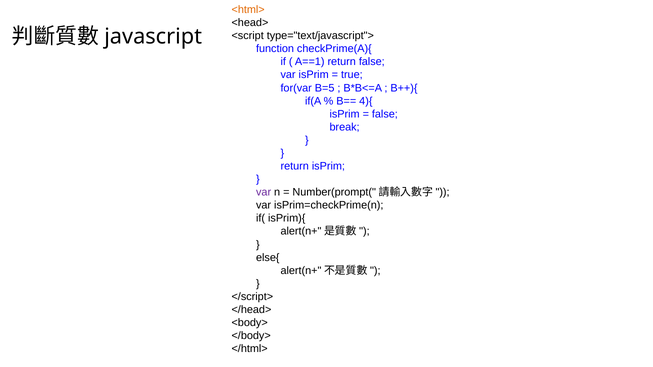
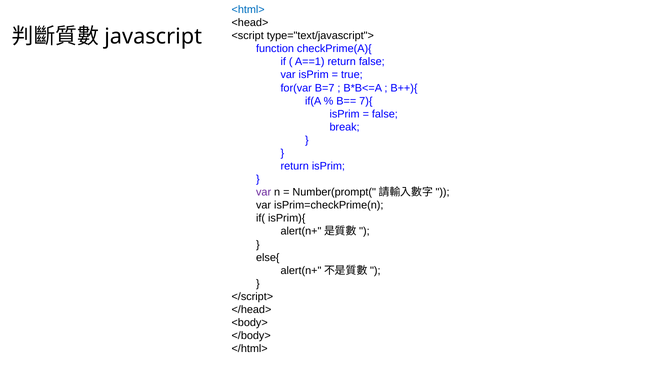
<html> colour: orange -> blue
B=5: B=5 -> B=7
4){: 4){ -> 7){
